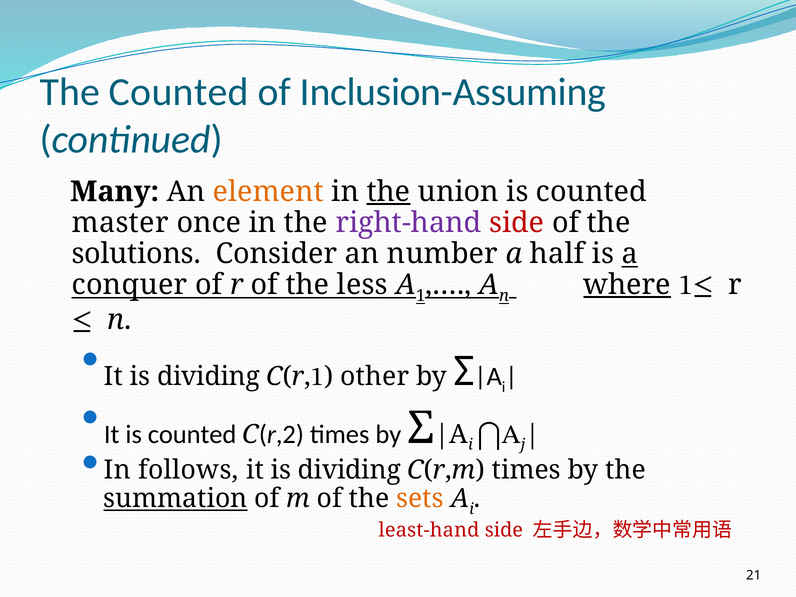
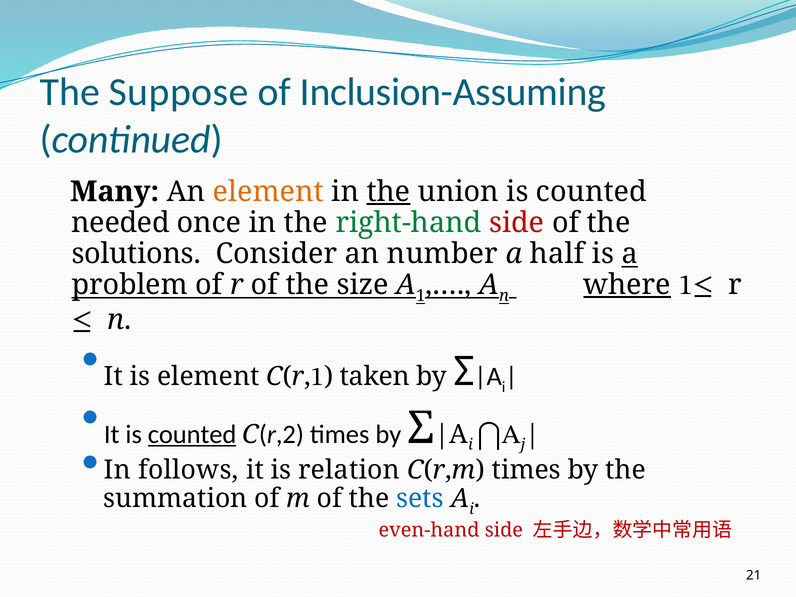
The Counted: Counted -> Suppose
master: master -> needed
right-hand colour: purple -> green
conquer: conquer -> problem
less: less -> size
dividing at (209, 377): dividing -> element
other: other -> taken
counted at (192, 435) underline: none -> present
dividing at (349, 470): dividing -> relation
summation underline: present -> none
sets colour: orange -> blue
least-hand: least-hand -> even-hand
